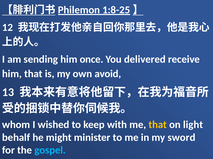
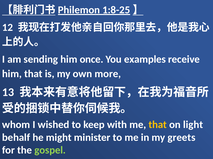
delivered: delivered -> examples
avoid: avoid -> more
sword: sword -> greets
gospel colour: light blue -> light green
